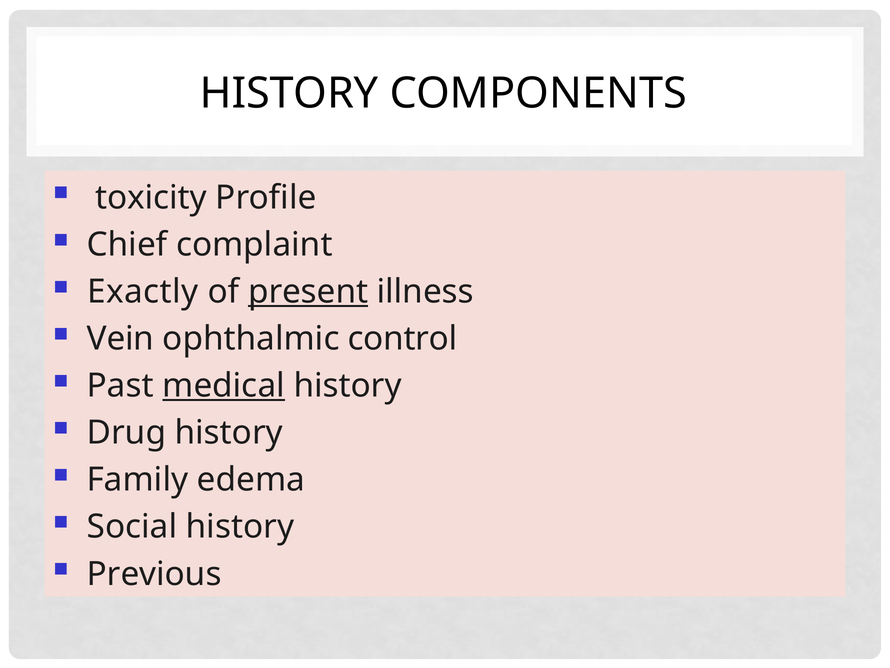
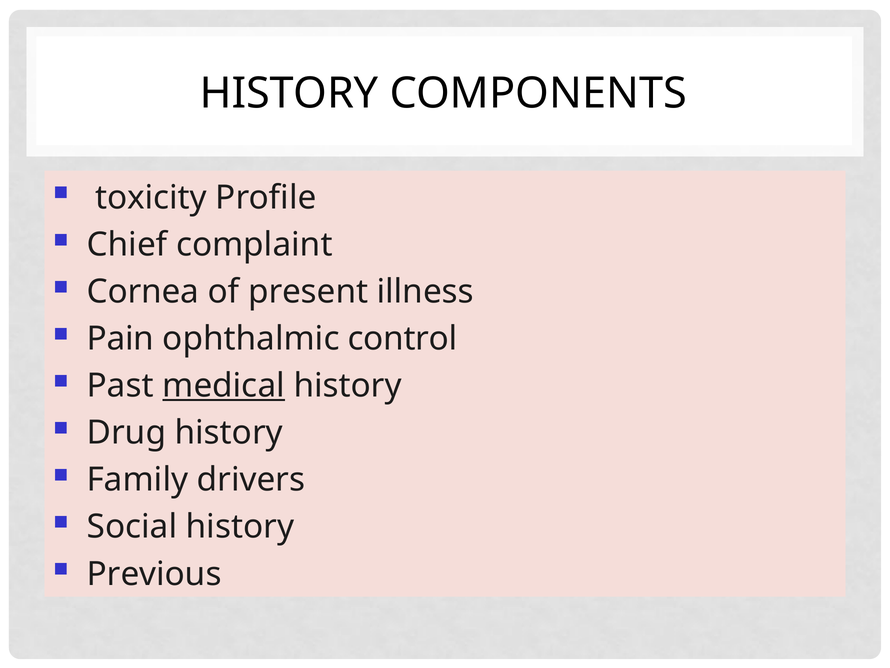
Exactly: Exactly -> Cornea
present underline: present -> none
Vein: Vein -> Pain
edema: edema -> drivers
